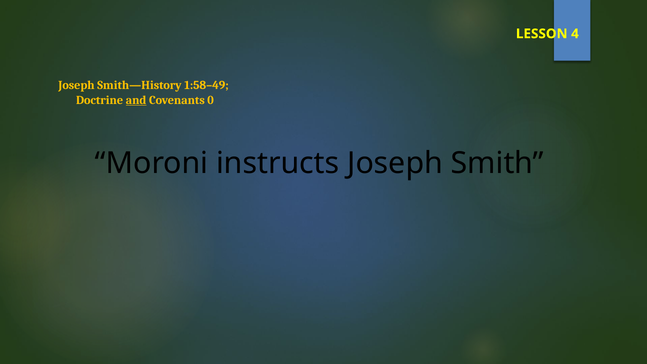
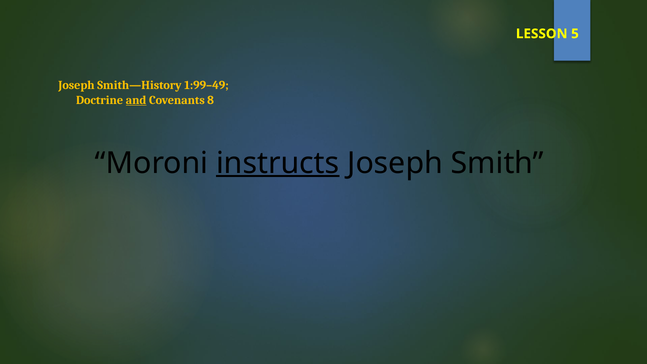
4: 4 -> 5
1:58–49: 1:58–49 -> 1:99–49
0: 0 -> 8
instructs underline: none -> present
